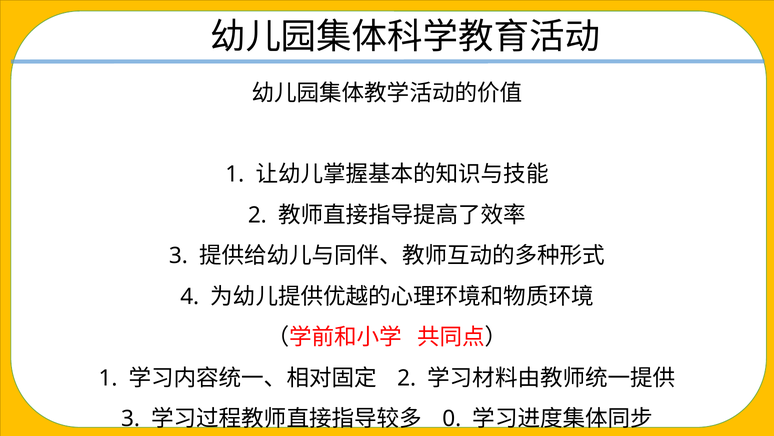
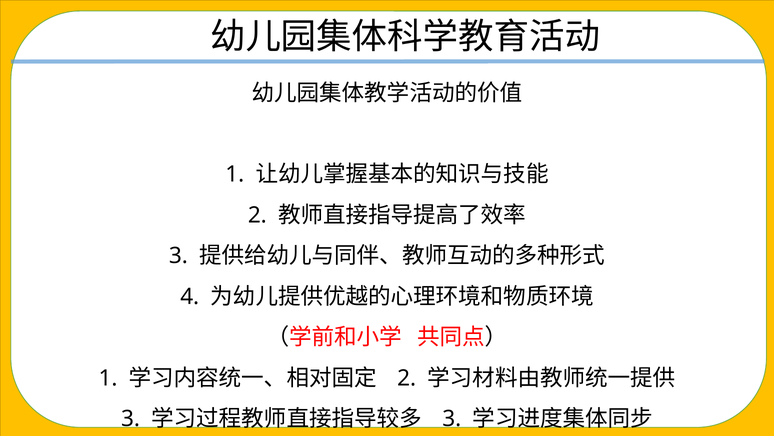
0 at (452, 418): 0 -> 3
